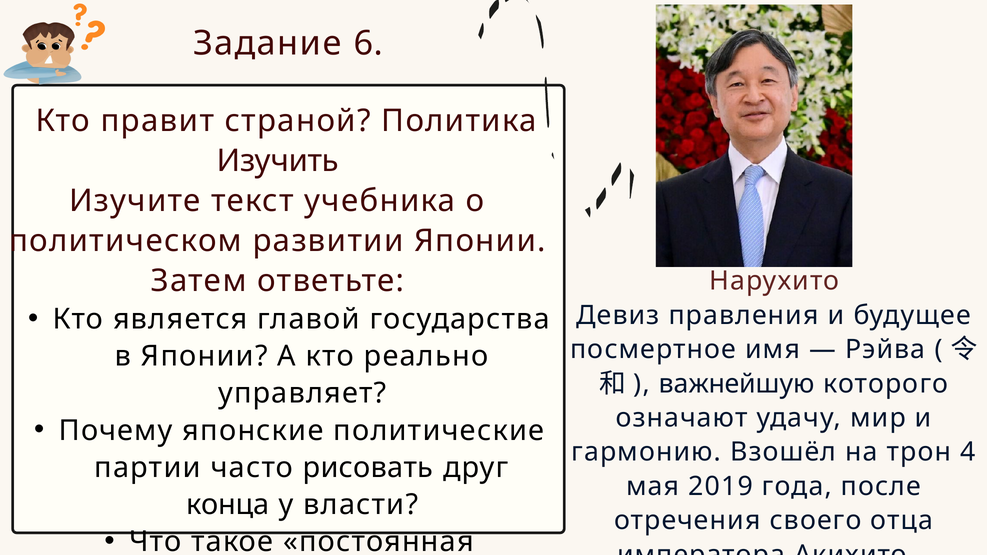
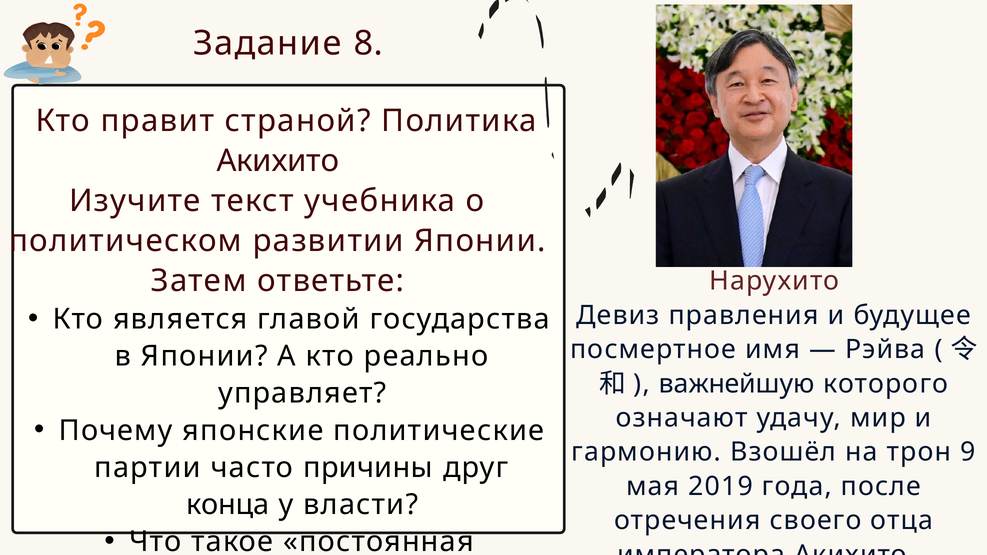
6: 6 -> 8
Изучить at (278, 161): Изучить -> Акихито
4: 4 -> 9
рисовать: рисовать -> причины
